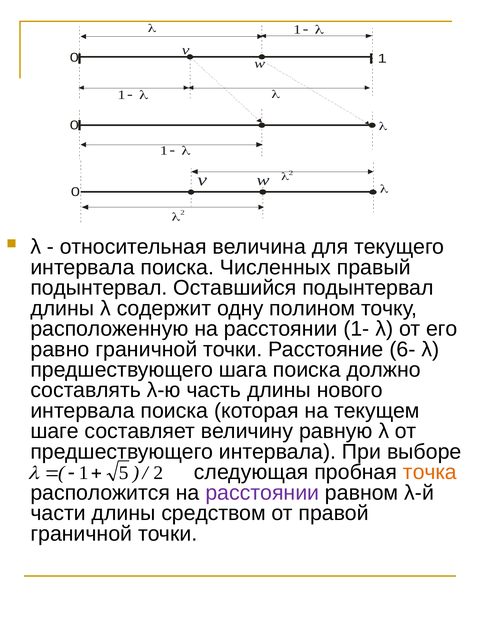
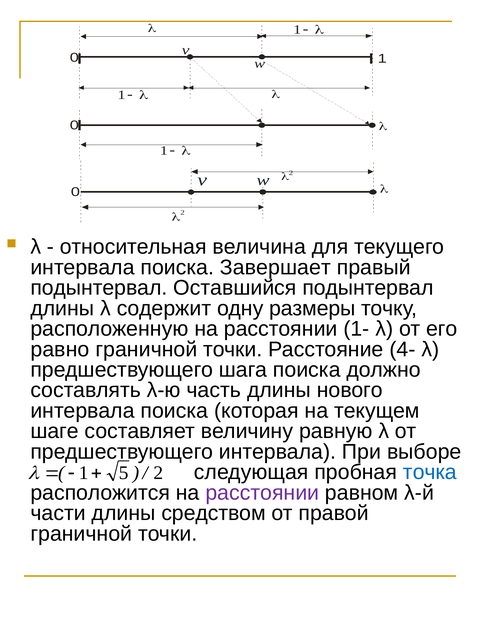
Численных: Численных -> Завершает
полином: полином -> размеры
6-: 6- -> 4-
точка colour: orange -> blue
